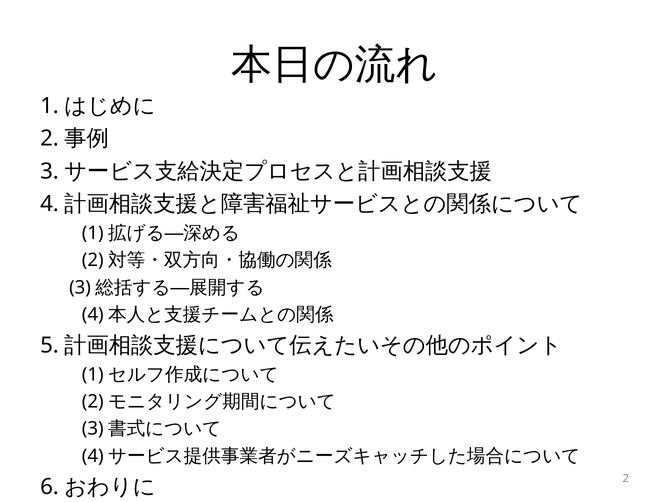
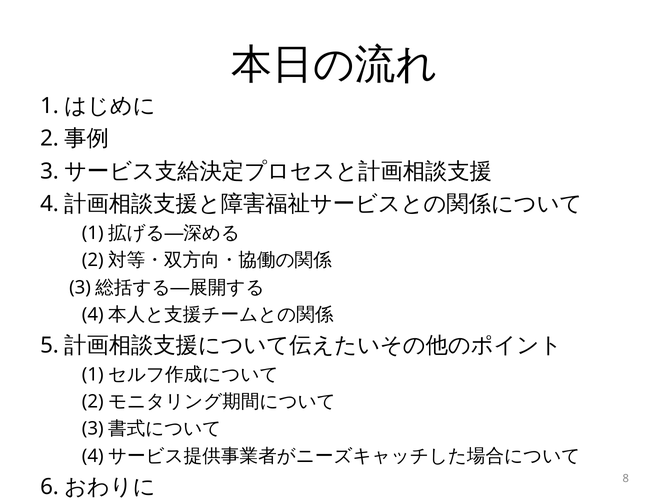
2 at (626, 478): 2 -> 8
